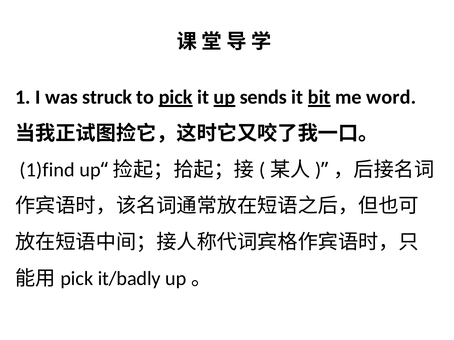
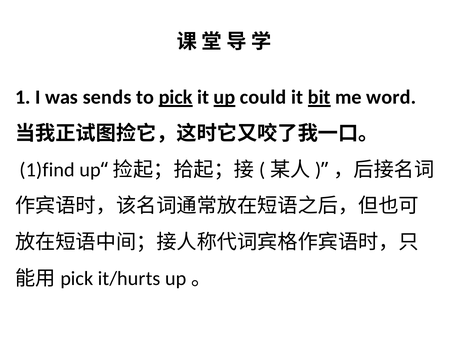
struck: struck -> sends
sends: sends -> could
it/badly: it/badly -> it/hurts
